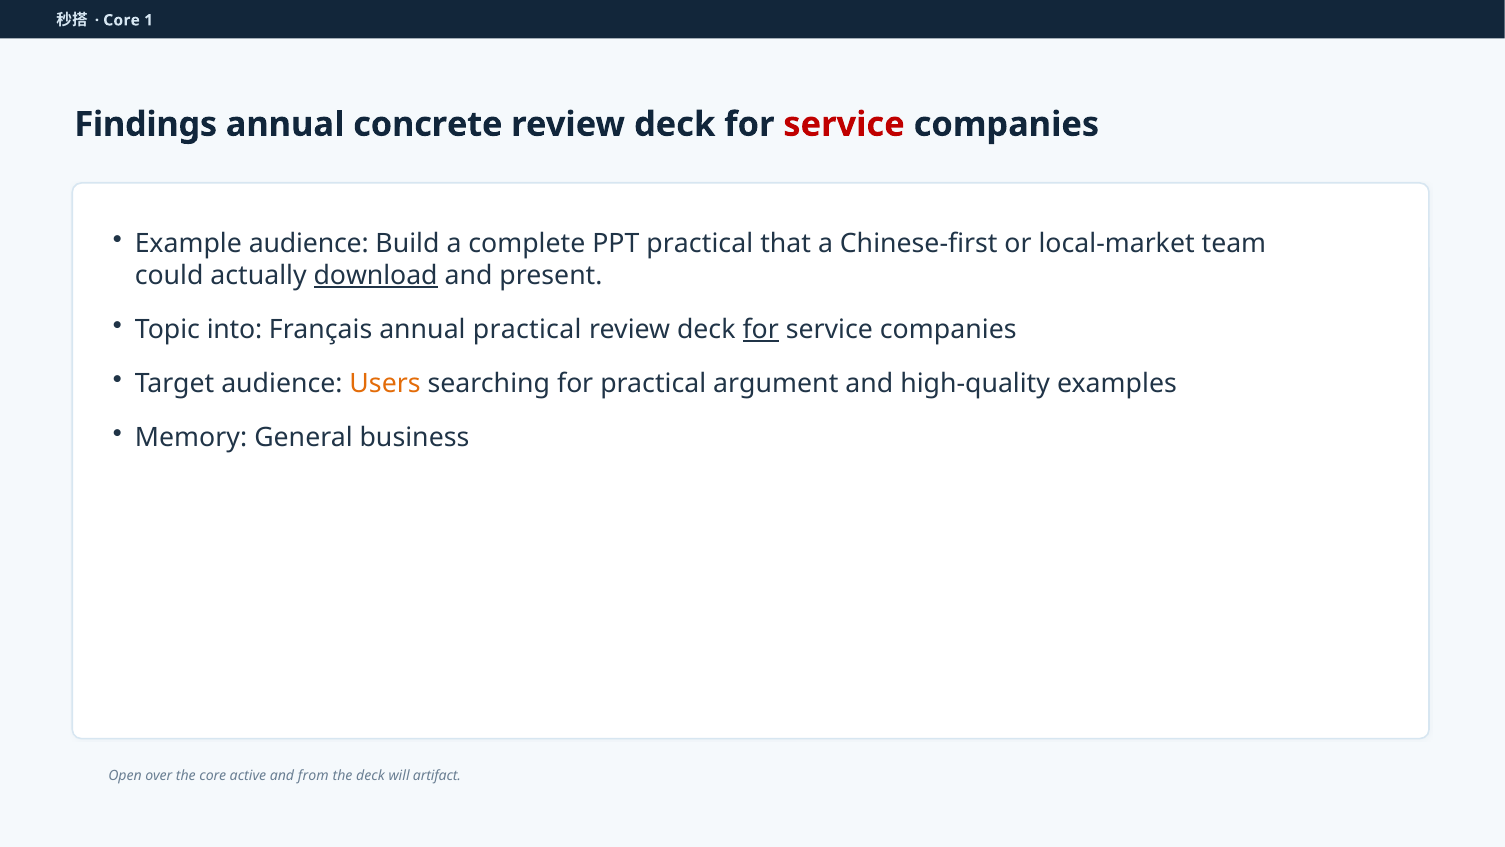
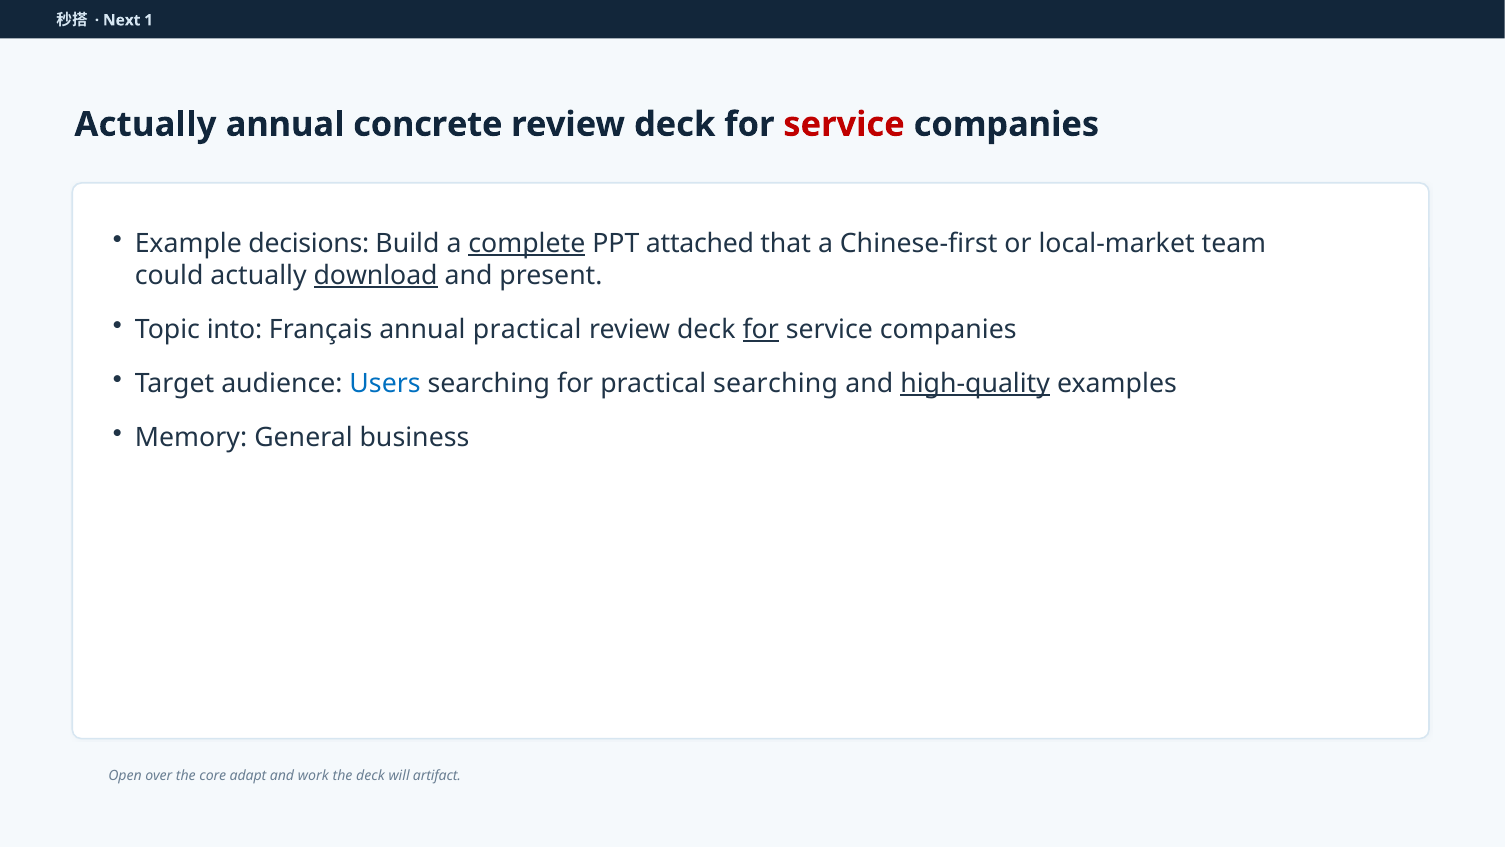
Core at (122, 20): Core -> Next
Findings at (146, 124): Findings -> Actually
Example audience: audience -> decisions
complete underline: none -> present
PPT practical: practical -> attached
Users colour: orange -> blue
practical argument: argument -> searching
high-quality underline: none -> present
active: active -> adapt
from: from -> work
